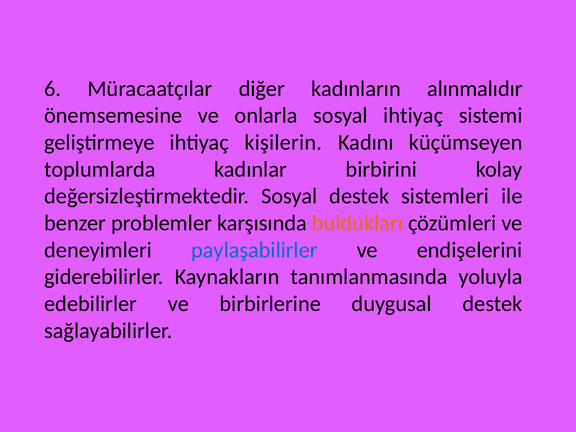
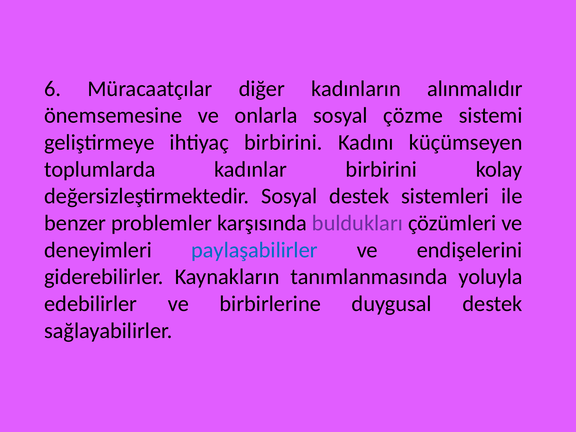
sosyal ihtiyaç: ihtiyaç -> çözme
ihtiyaç kişilerin: kişilerin -> birbirini
buldukları colour: orange -> purple
